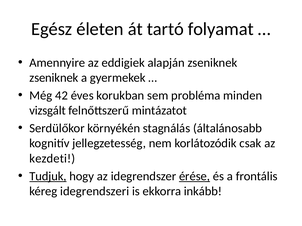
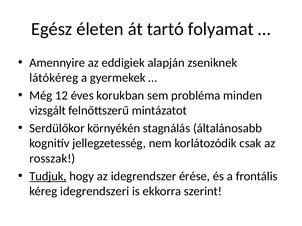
zseniknek at (54, 78): zseniknek -> látókéreg
42: 42 -> 12
kezdeti: kezdeti -> rosszak
érése underline: present -> none
inkább: inkább -> szerint
